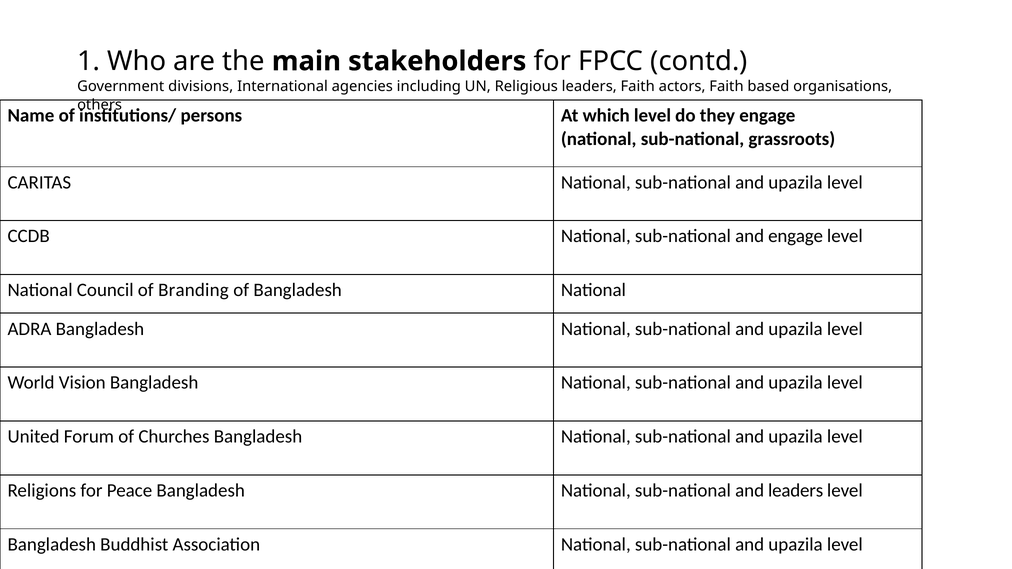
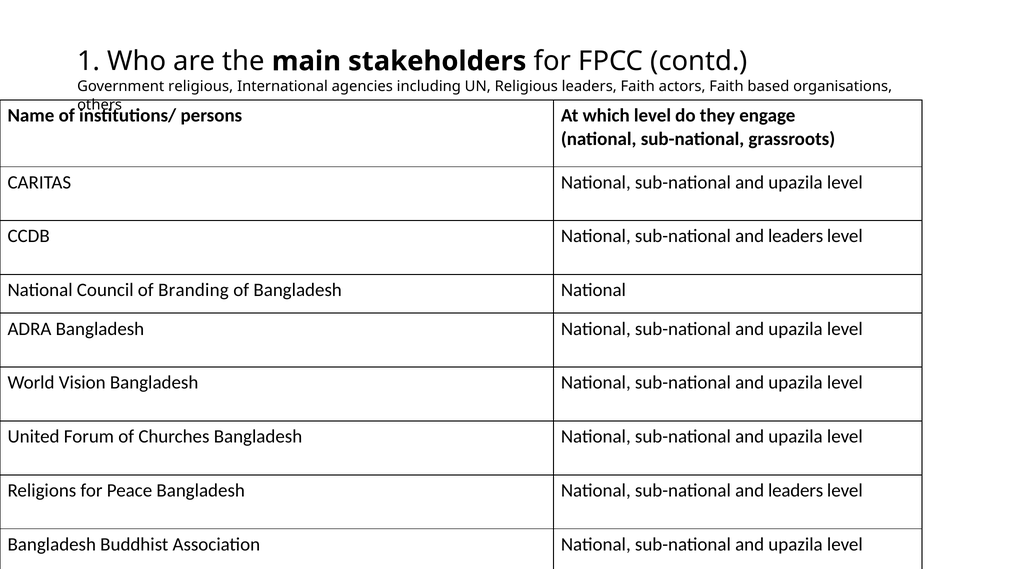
Government divisions: divisions -> religious
engage at (796, 236): engage -> leaders
